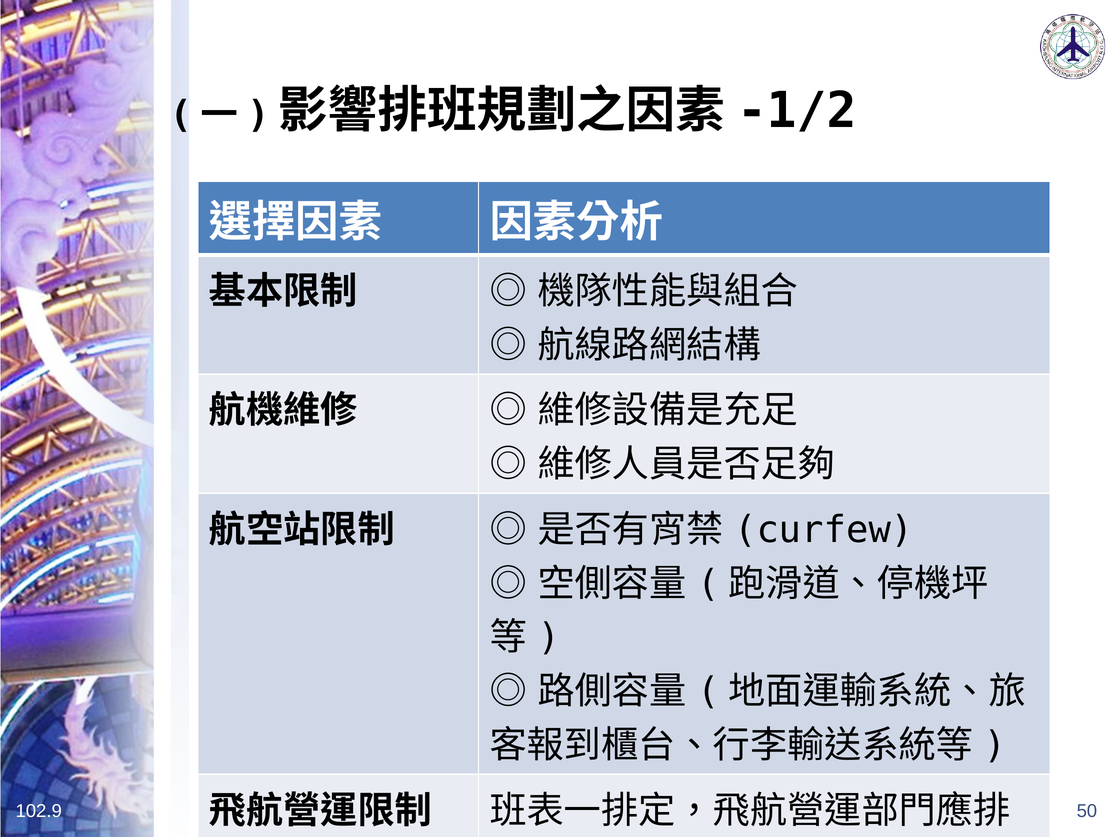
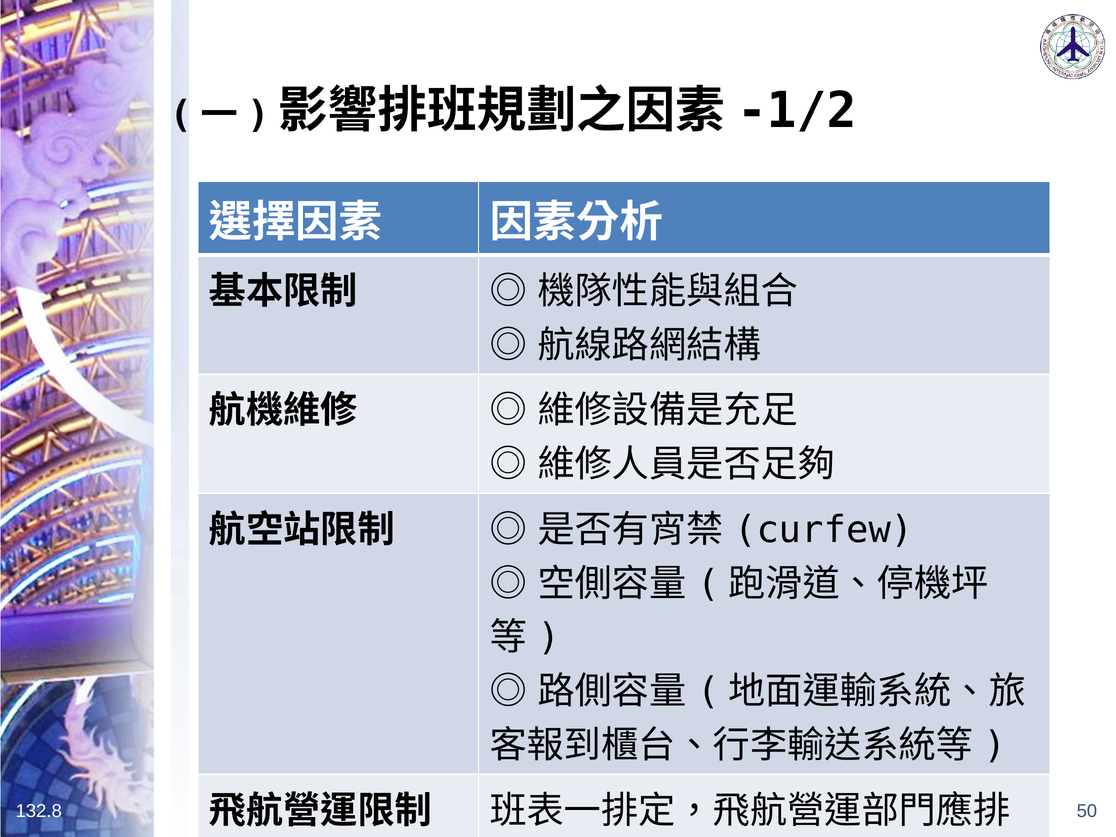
102.9: 102.9 -> 132.8
